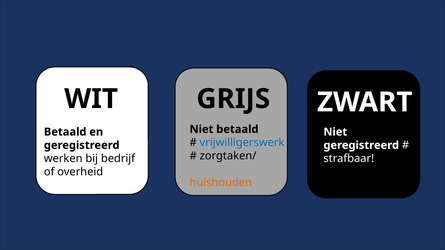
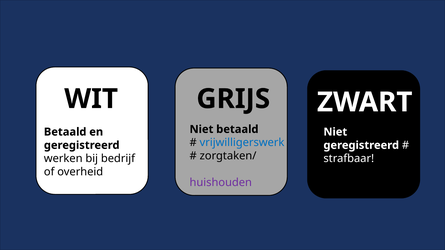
huishouden colour: orange -> purple
